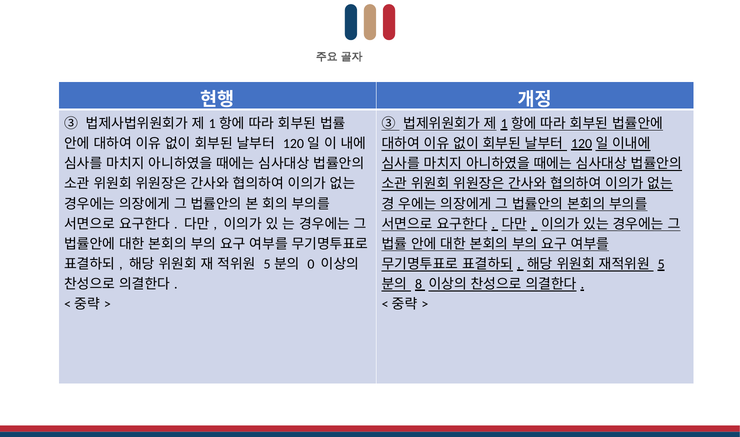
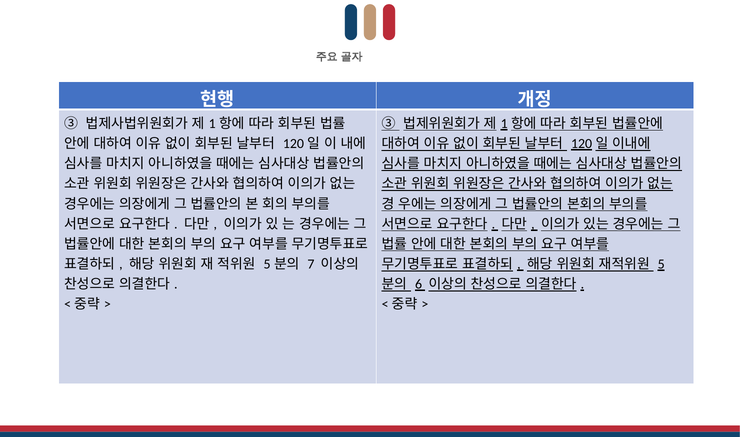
0: 0 -> 7
8: 8 -> 6
